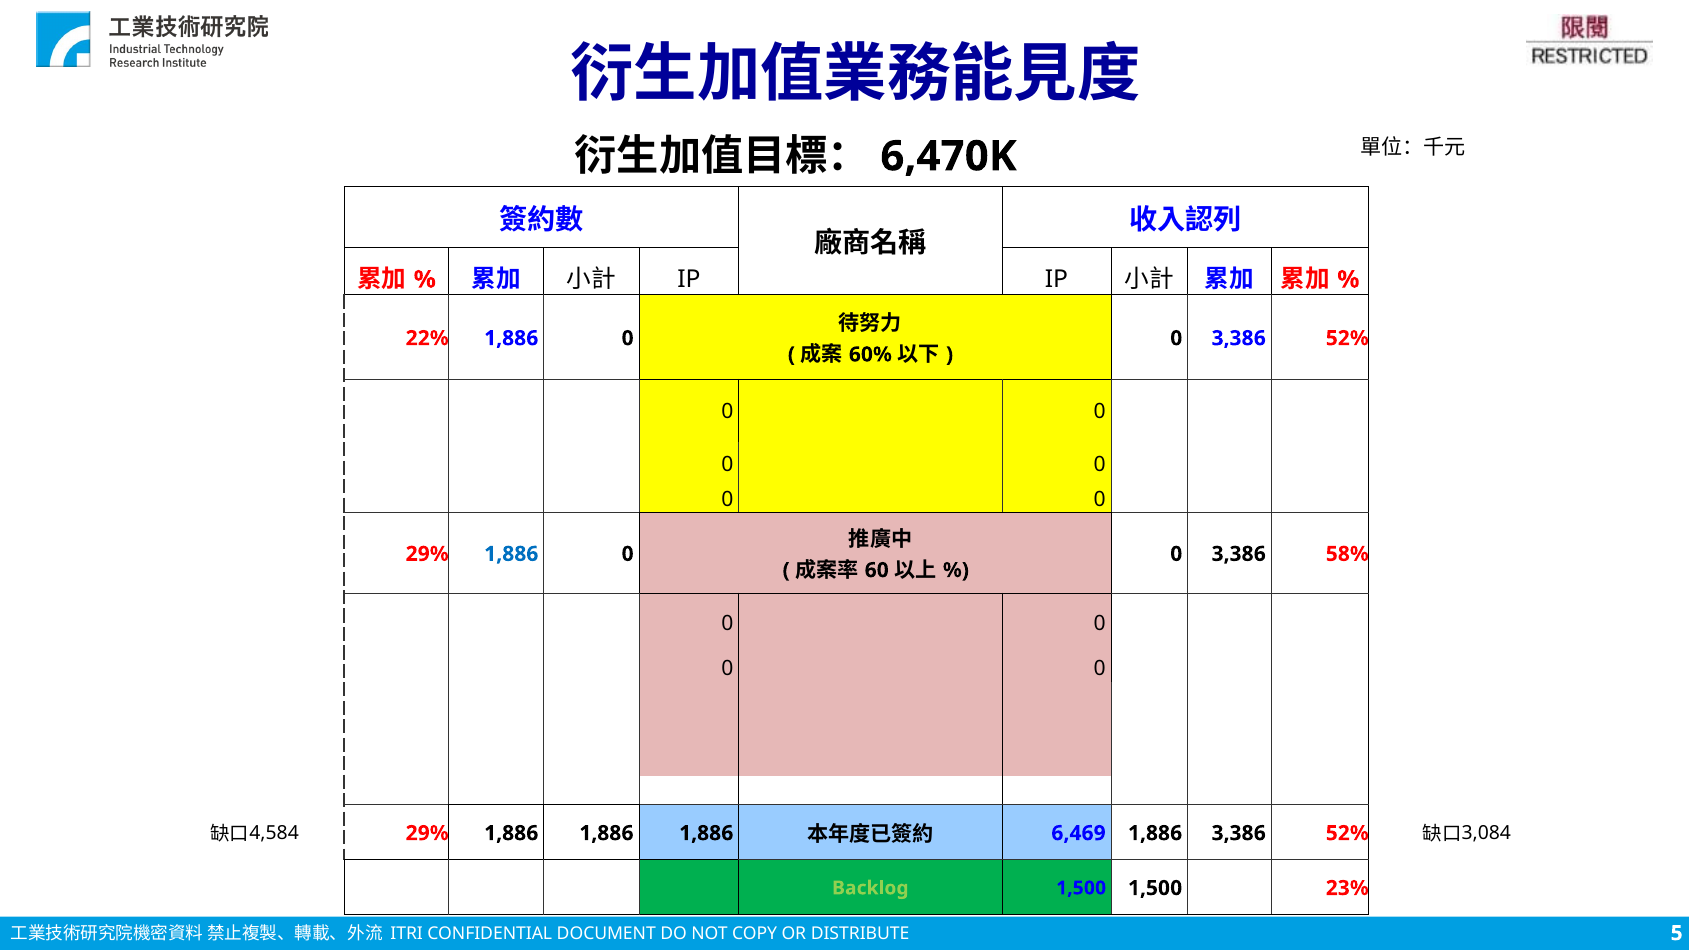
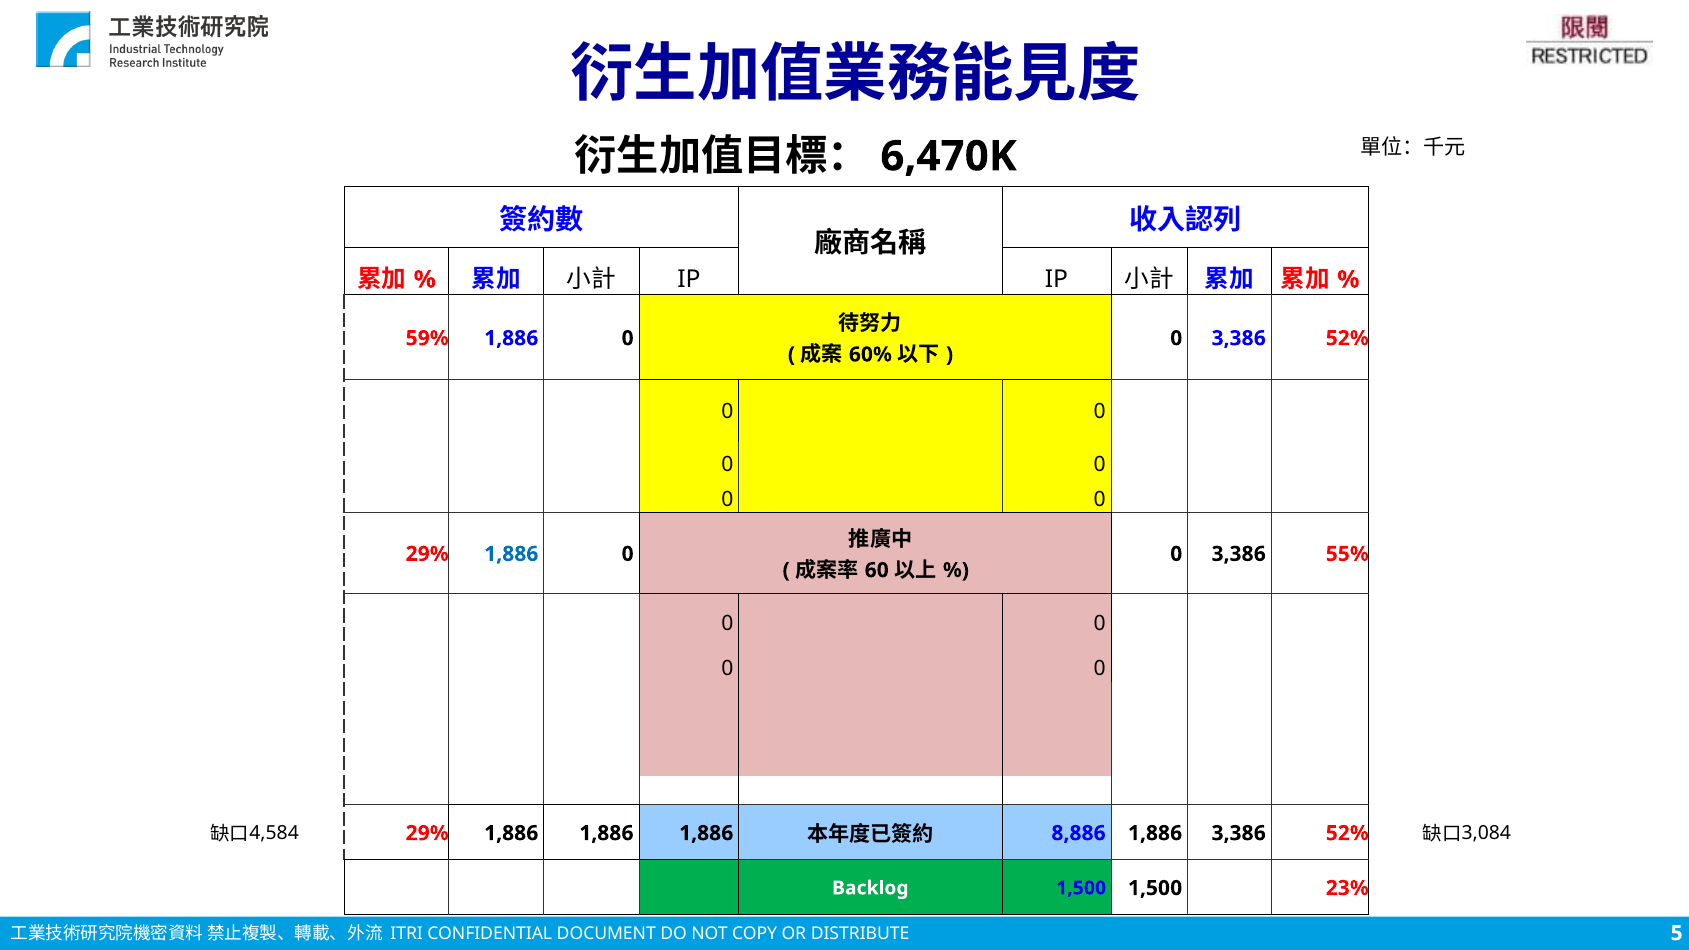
22%: 22% -> 59%
58%: 58% -> 55%
6,469: 6,469 -> 8,886
Backlog colour: light green -> white
